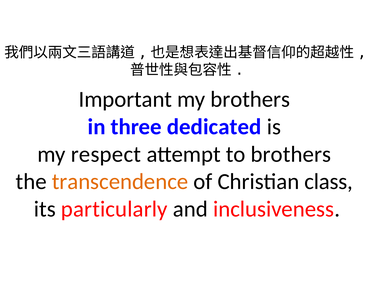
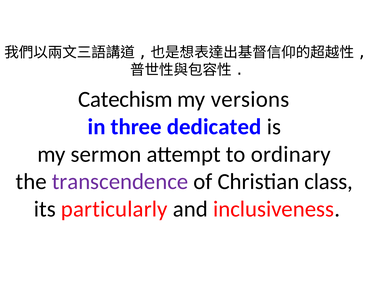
Important: Important -> Catechism
my brothers: brothers -> versions
respect: respect -> sermon
to brothers: brothers -> ordinary
transcendence colour: orange -> purple
